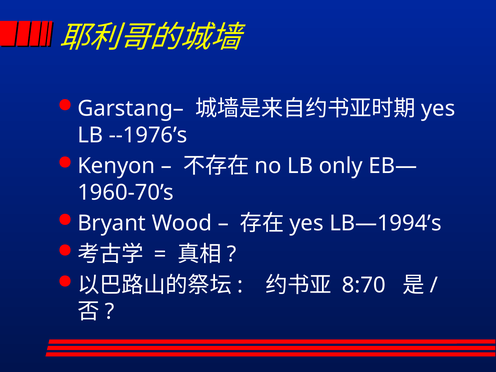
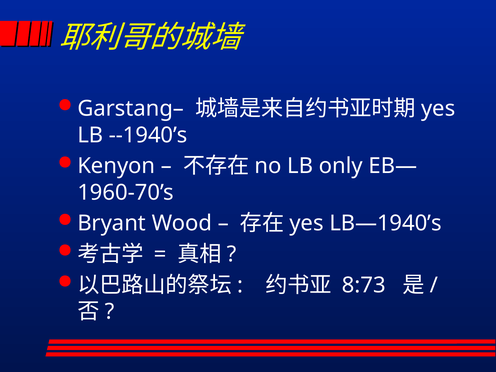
--1976’s: --1976’s -> --1940’s
LB—1994’s: LB—1994’s -> LB—1940’s
8:70: 8:70 -> 8:73
